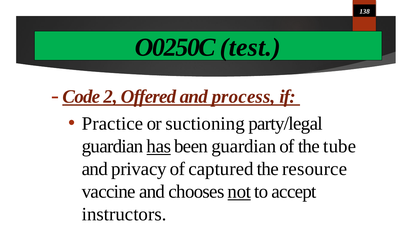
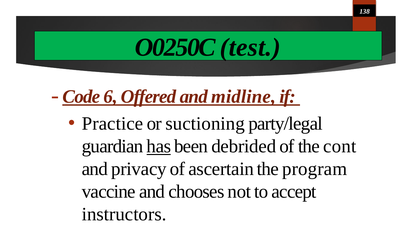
2: 2 -> 6
process: process -> midline
been guardian: guardian -> debrided
tube: tube -> cont
captured: captured -> ascertain
resource: resource -> program
not underline: present -> none
